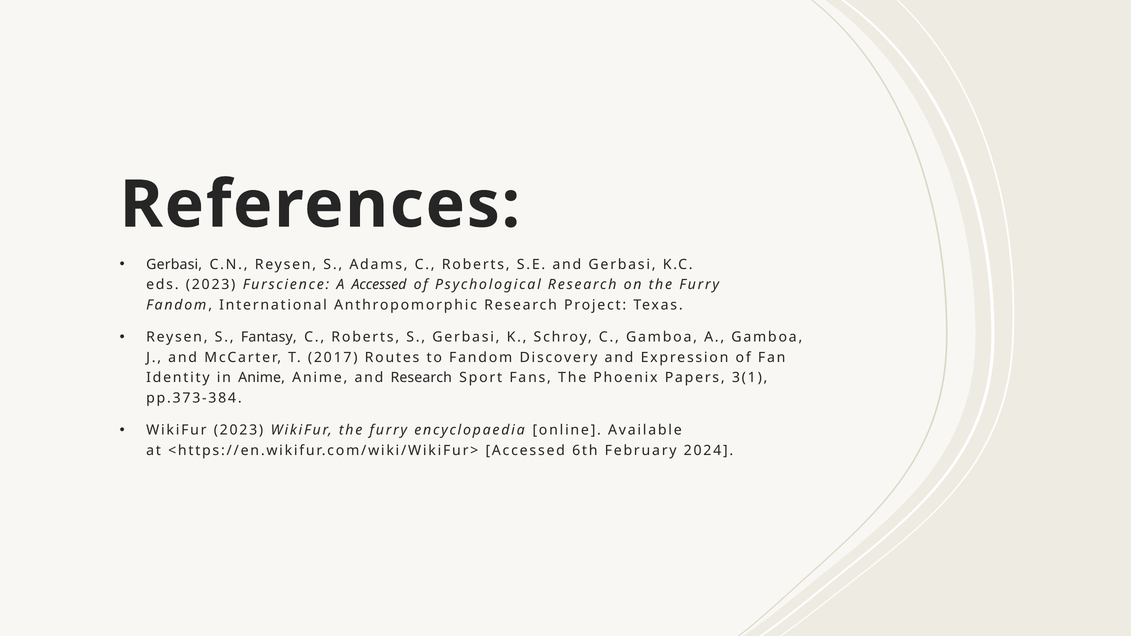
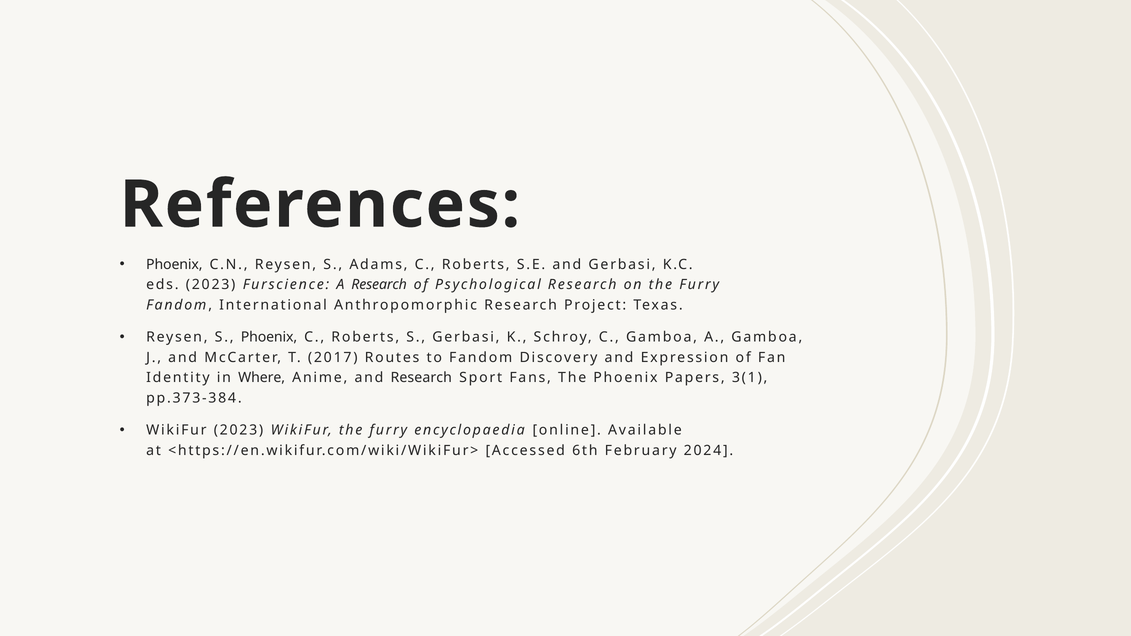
Gerbasi at (174, 264): Gerbasi -> Phoenix
A Accessed: Accessed -> Research
S Fantasy: Fantasy -> Phoenix
in Anime: Anime -> Where
